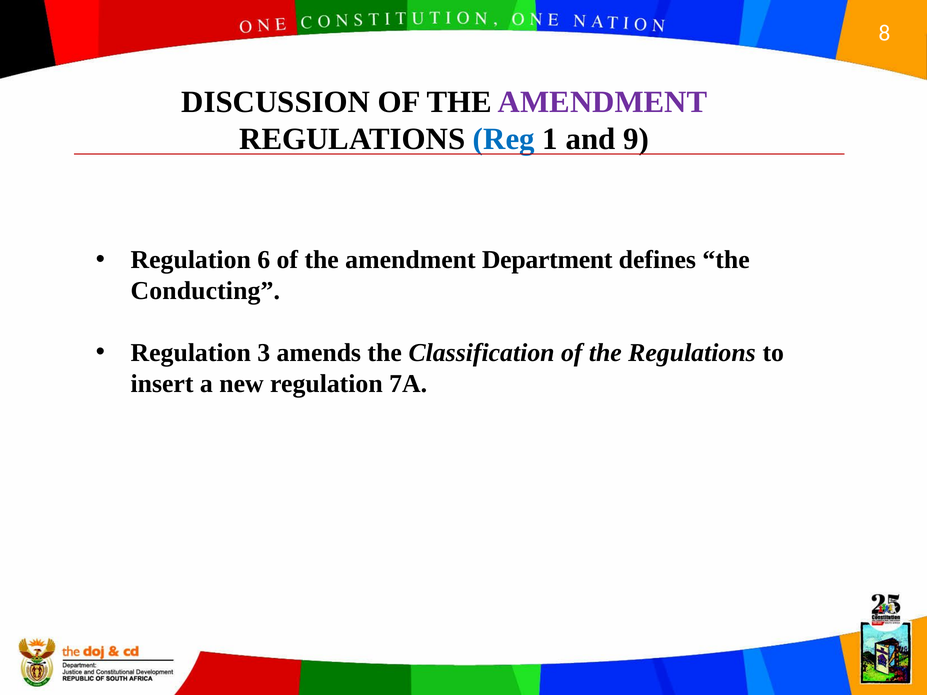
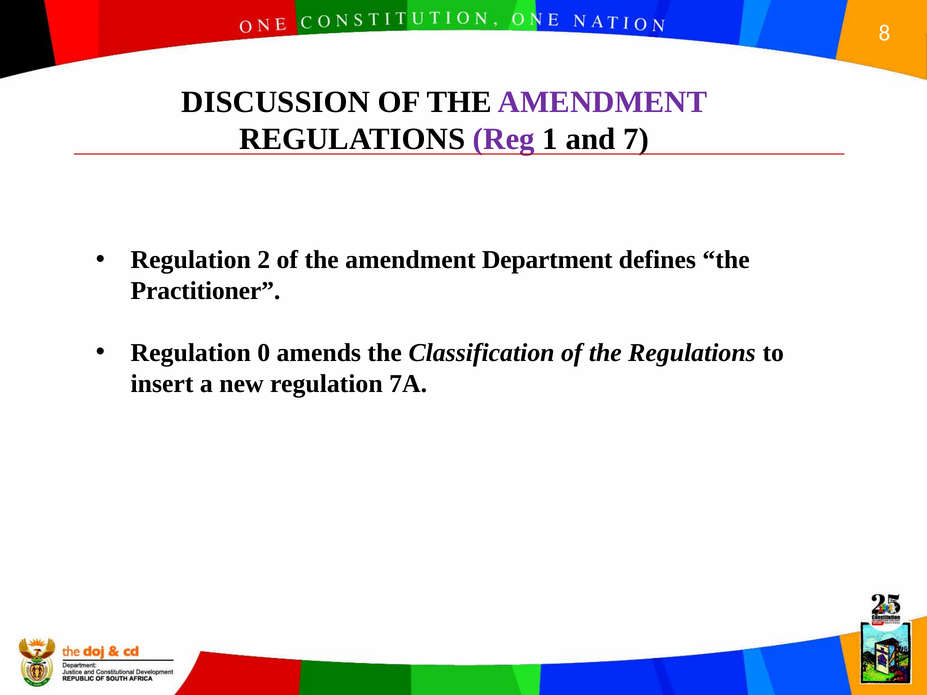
Reg colour: blue -> purple
9: 9 -> 7
6: 6 -> 2
Conducting: Conducting -> Practitioner
3: 3 -> 0
